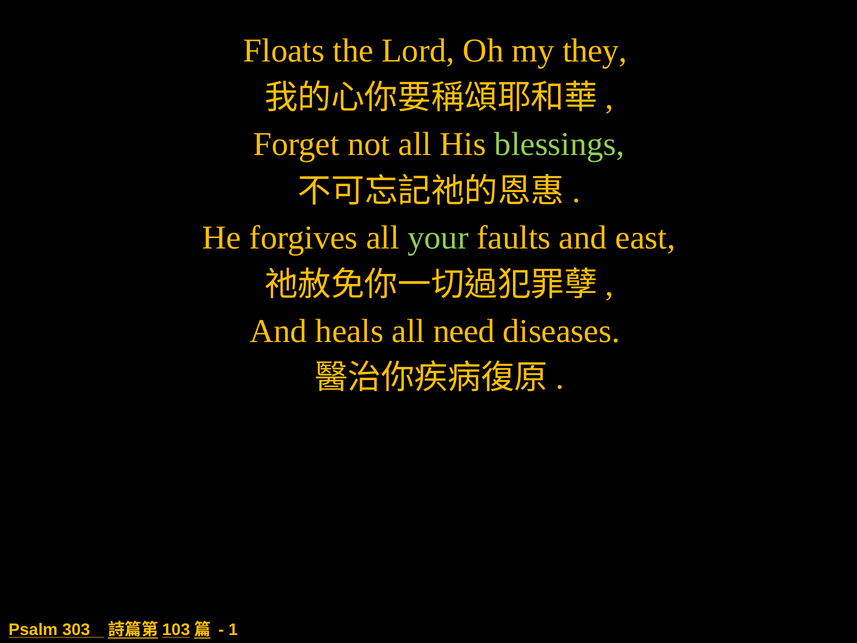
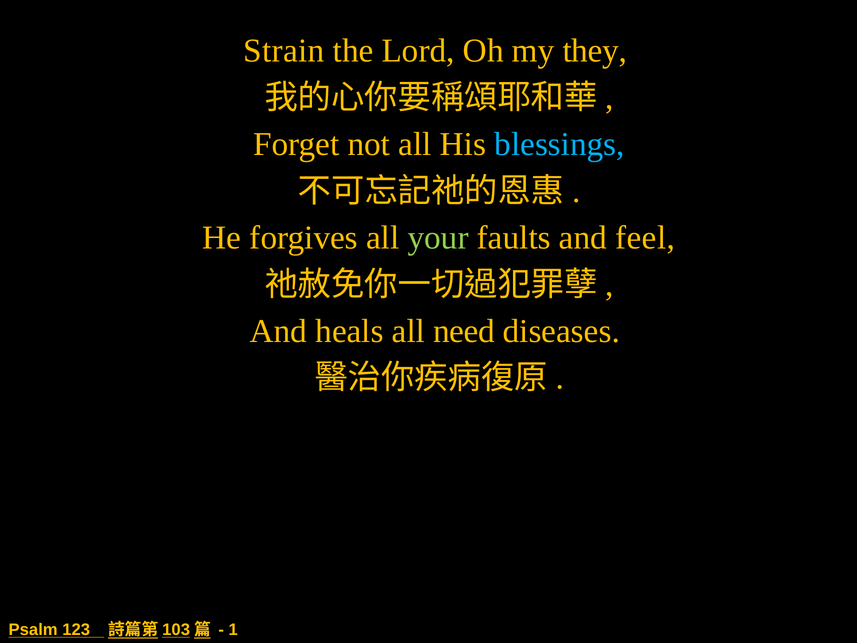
Floats: Floats -> Strain
blessings colour: light green -> light blue
east: east -> feel
303: 303 -> 123
